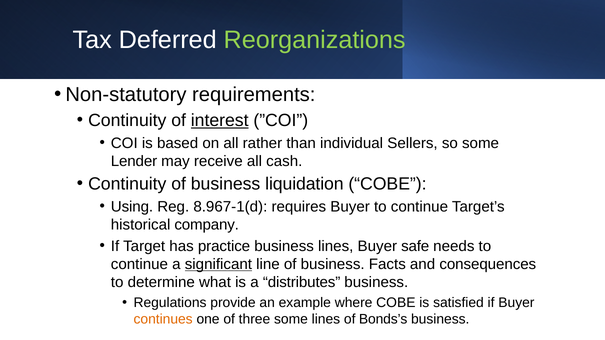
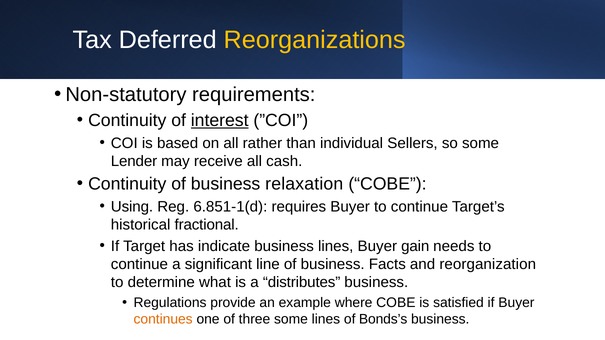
Reorganizations colour: light green -> yellow
liquidation: liquidation -> relaxation
8.967-1(d: 8.967-1(d -> 6.851-1(d
company: company -> fractional
practice: practice -> indicate
safe: safe -> gain
significant underline: present -> none
consequences: consequences -> reorganization
